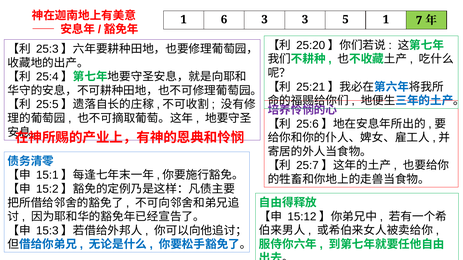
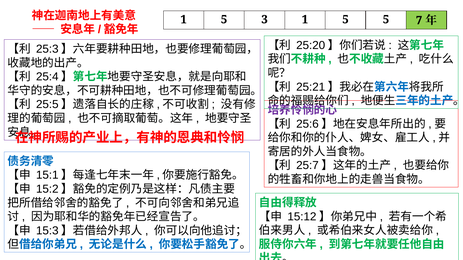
6 at (224, 20): 6 -> 5
3 3: 3 -> 1
5 1: 1 -> 5
